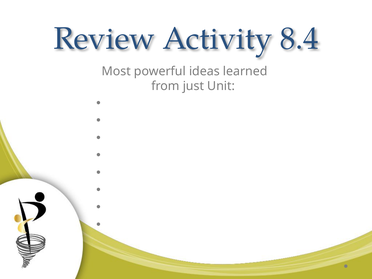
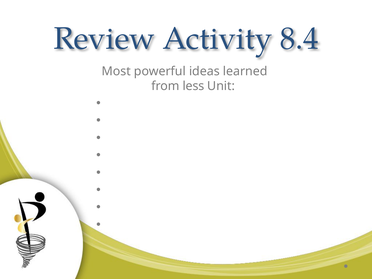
just: just -> less
